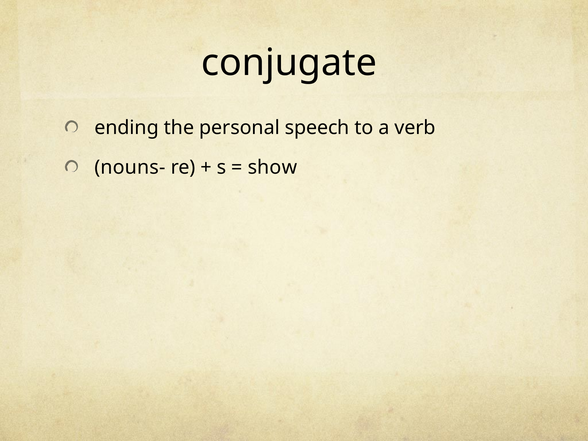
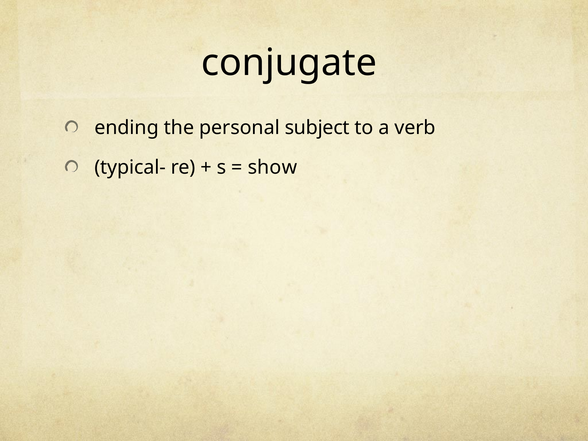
speech: speech -> subject
nouns-: nouns- -> typical-
